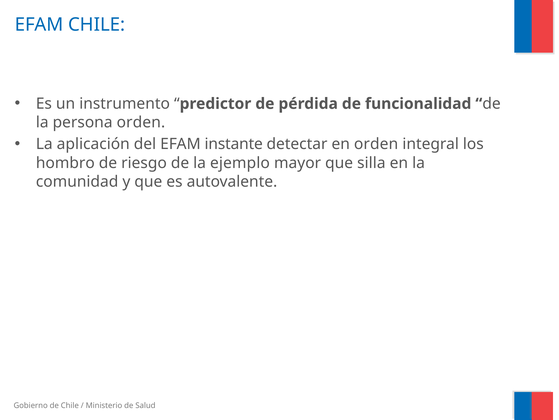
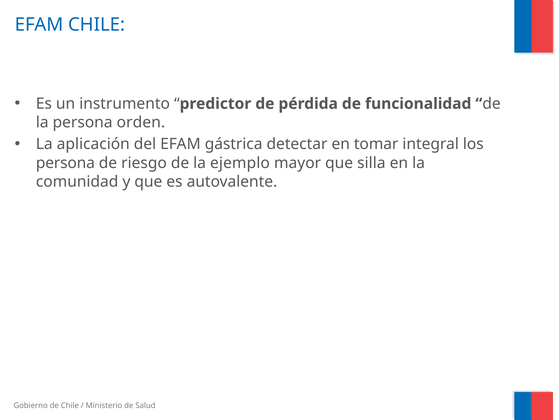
instante: instante -> gástrica
en orden: orden -> tomar
hombro at (65, 163): hombro -> persona
